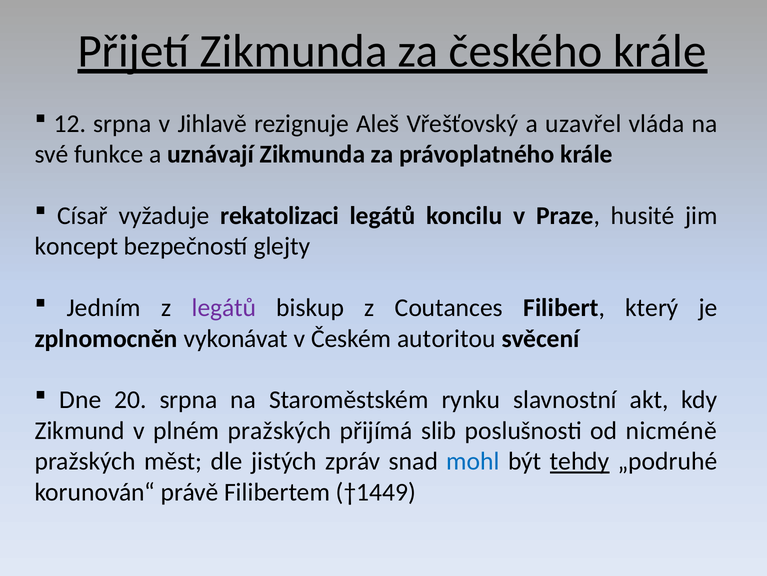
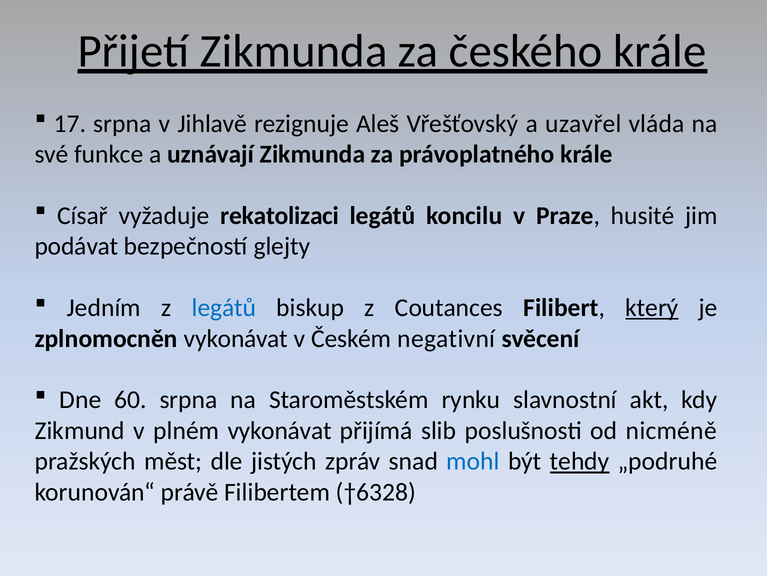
12: 12 -> 17
koncept: koncept -> podávat
legátů at (224, 307) colour: purple -> blue
který underline: none -> present
autoritou: autoritou -> negativní
20: 20 -> 60
plném pražských: pražských -> vykonávat
†1449: †1449 -> †6328
